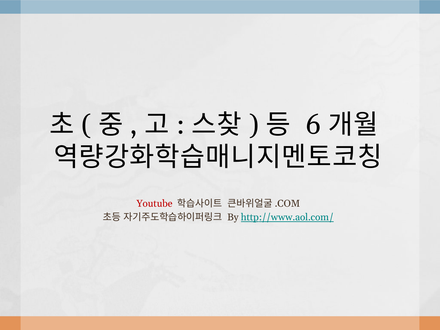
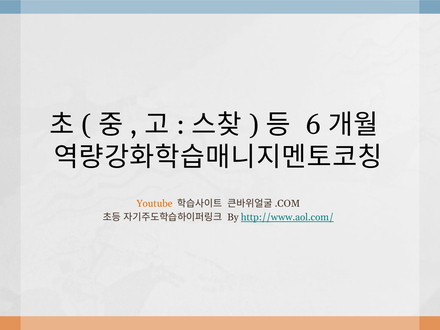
Youtube colour: red -> orange
